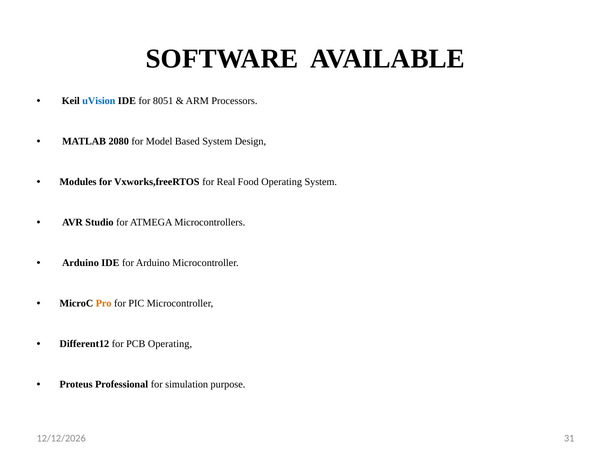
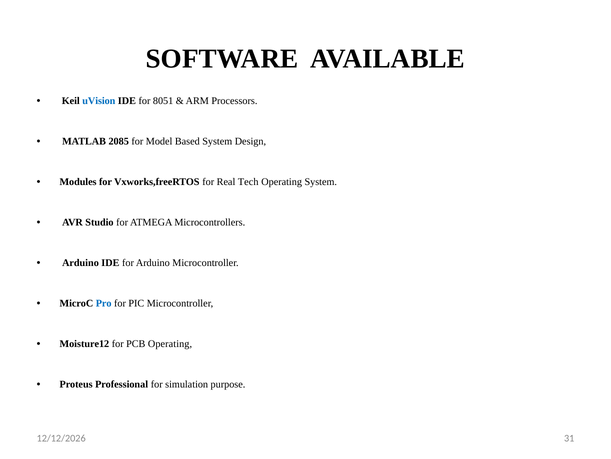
2080: 2080 -> 2085
Food: Food -> Tech
Pro colour: orange -> blue
Different12: Different12 -> Moisture12
